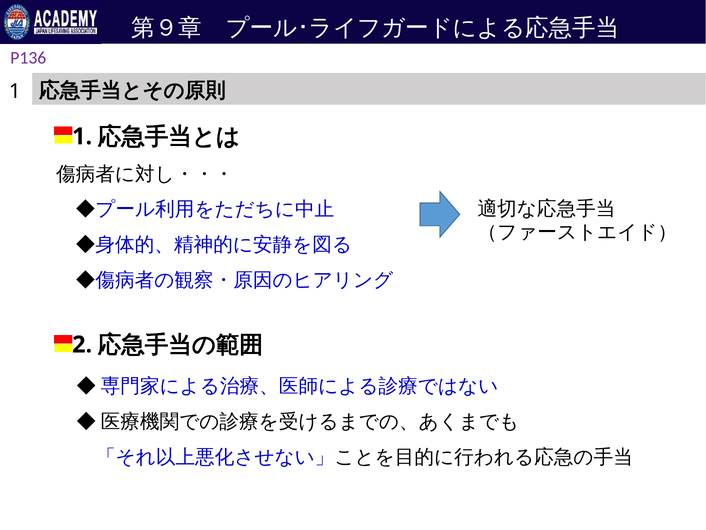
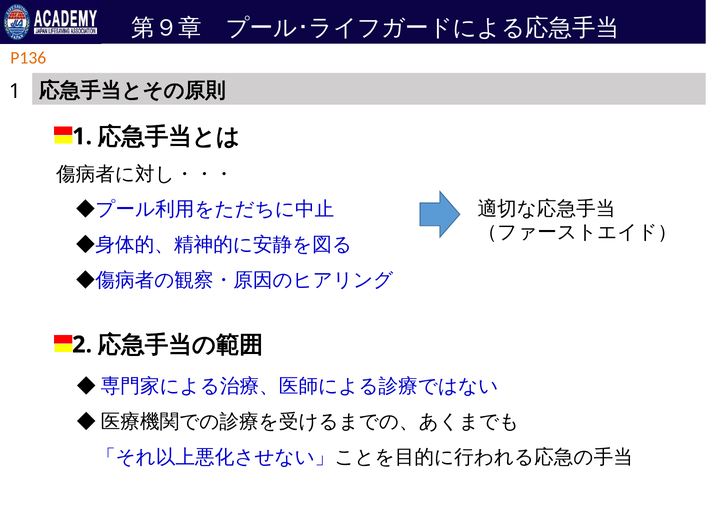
P136 colour: purple -> orange
